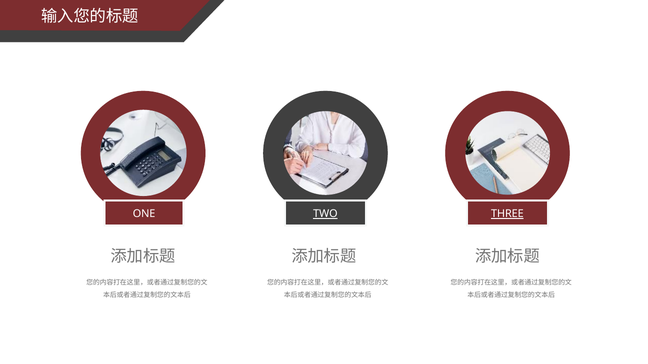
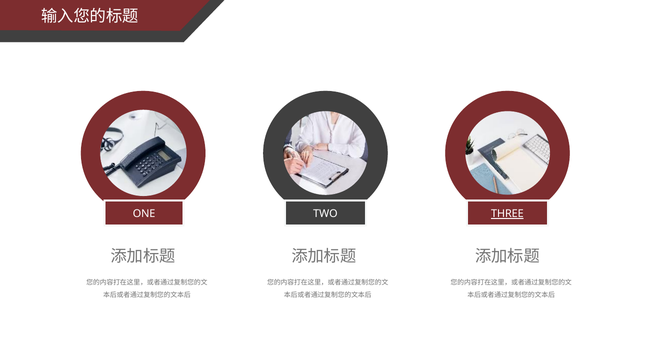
TWO underline: present -> none
